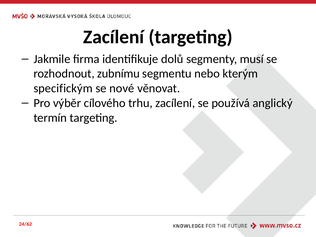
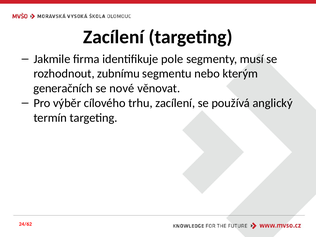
dolů: dolů -> pole
specifickým: specifickým -> generačních
